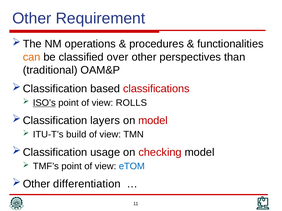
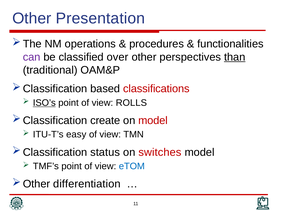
Requirement: Requirement -> Presentation
can colour: orange -> purple
than underline: none -> present
layers: layers -> create
build: build -> easy
usage: usage -> status
checking: checking -> switches
